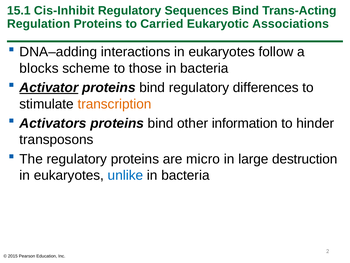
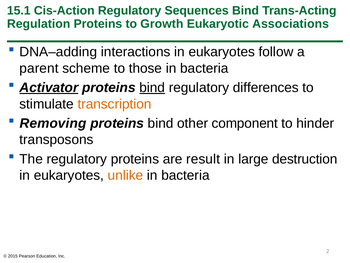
Cis-Inhibit: Cis-Inhibit -> Cis-Action
Carried: Carried -> Growth
blocks: blocks -> parent
bind at (152, 87) underline: none -> present
Activators: Activators -> Removing
information: information -> component
micro: micro -> result
unlike colour: blue -> orange
